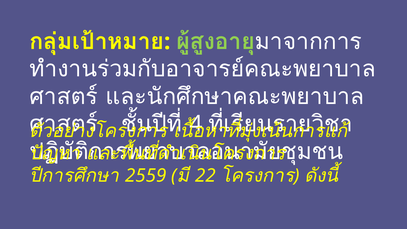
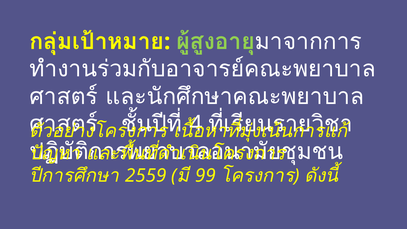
22: 22 -> 99
